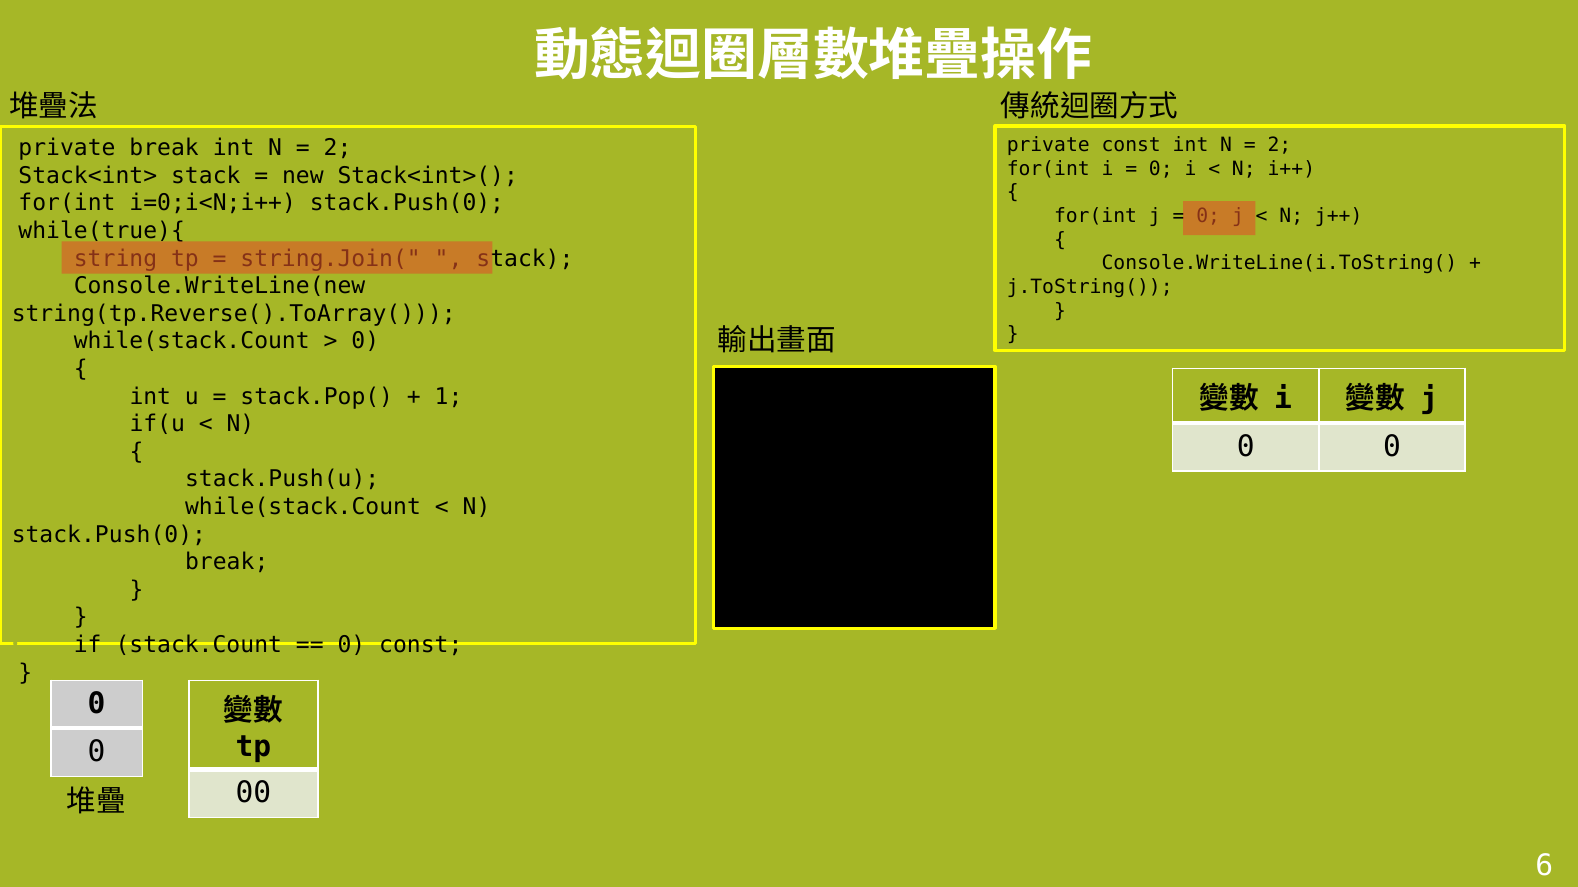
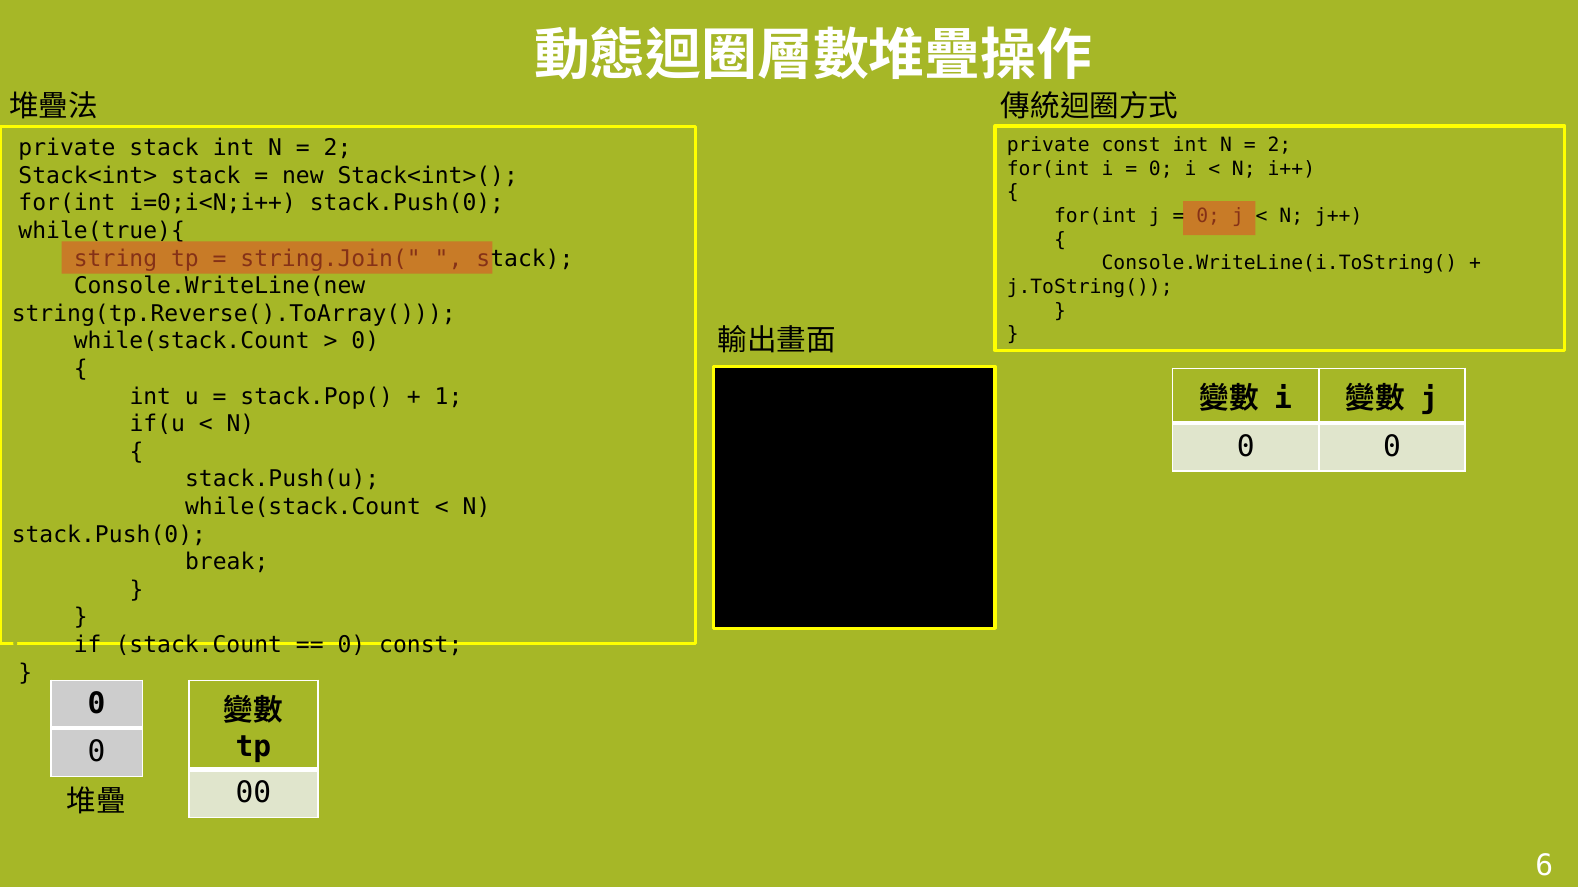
private break: break -> stack
